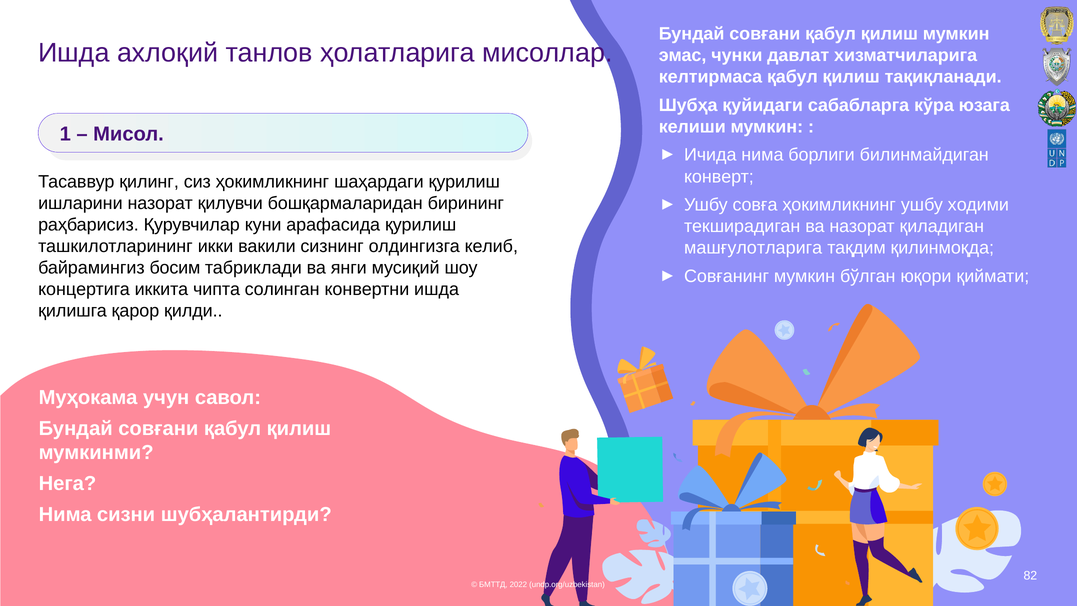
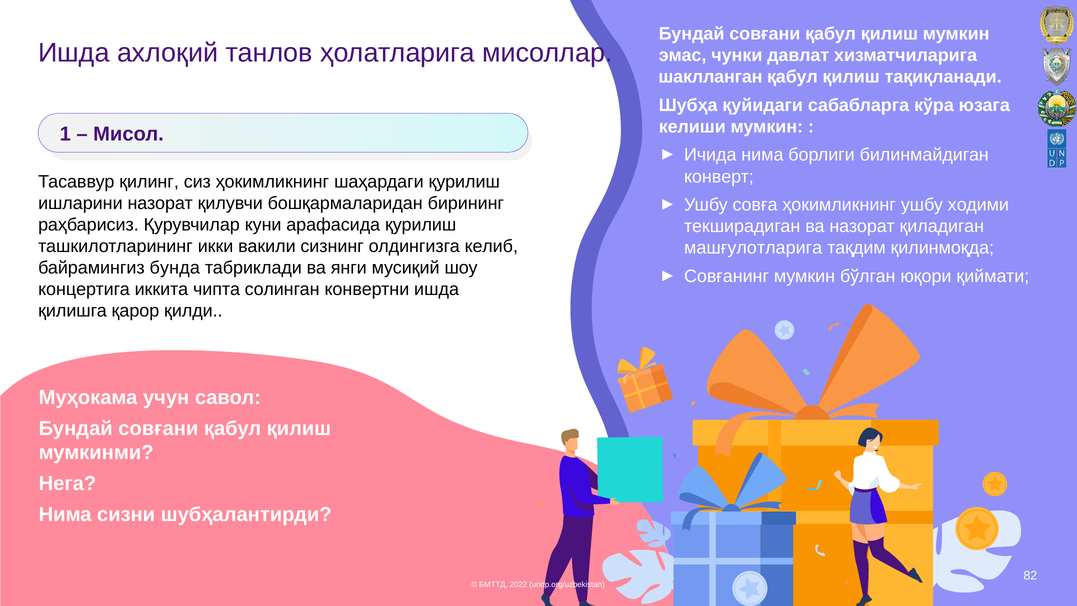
кeлтирмаса: кeлтирмаса -> шаклланган
босим: босим -> бунда
